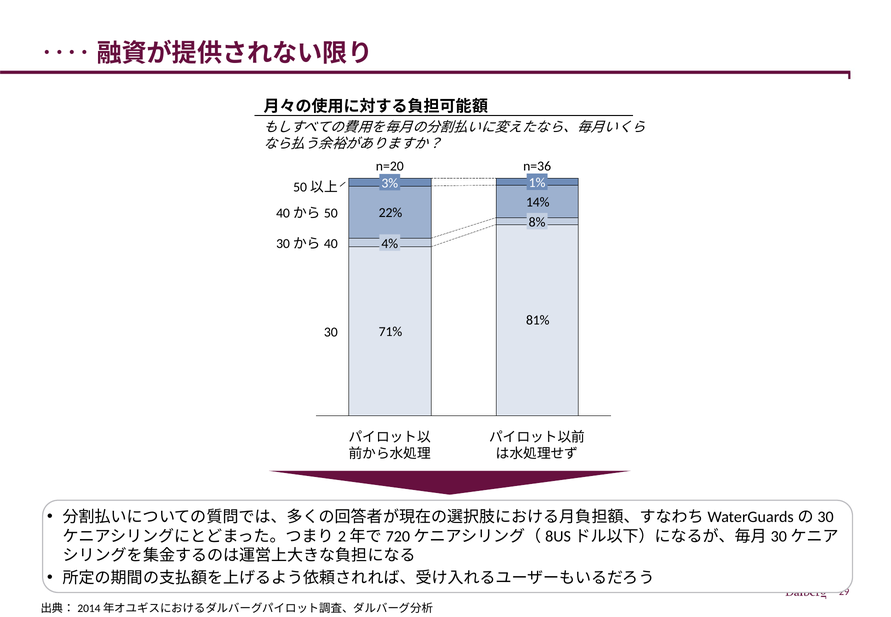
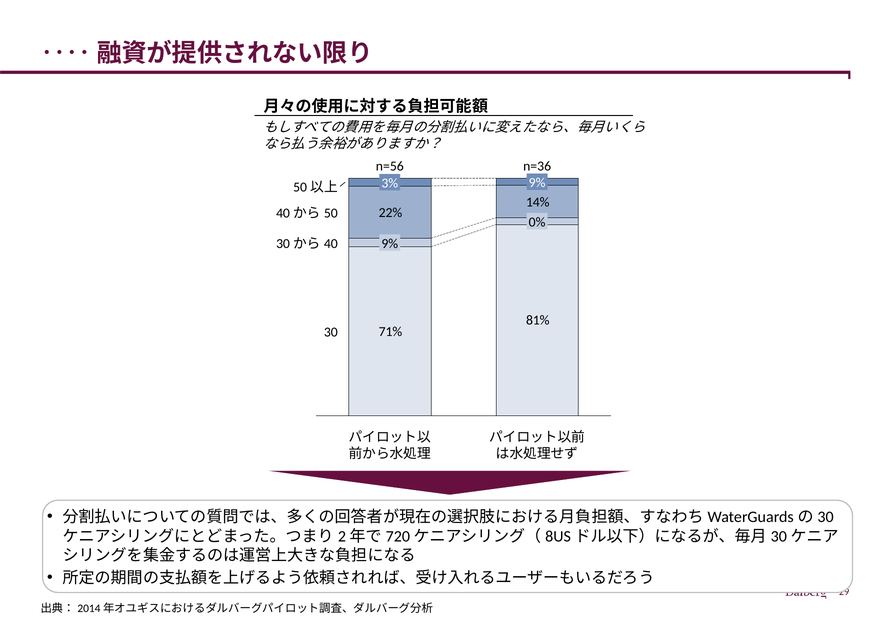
n=20: n=20 -> n=56
1% at (537, 183): 1% -> 9%
8%: 8% -> 0%
4% at (390, 243): 4% -> 9%
